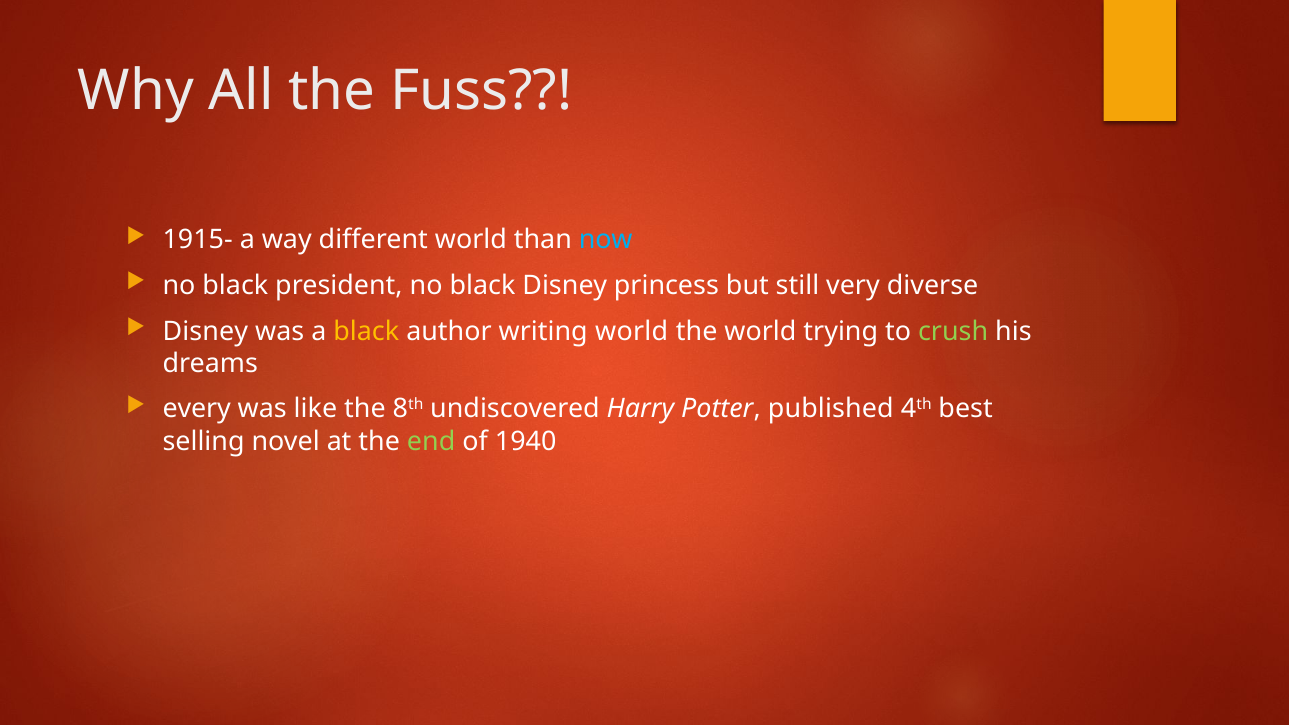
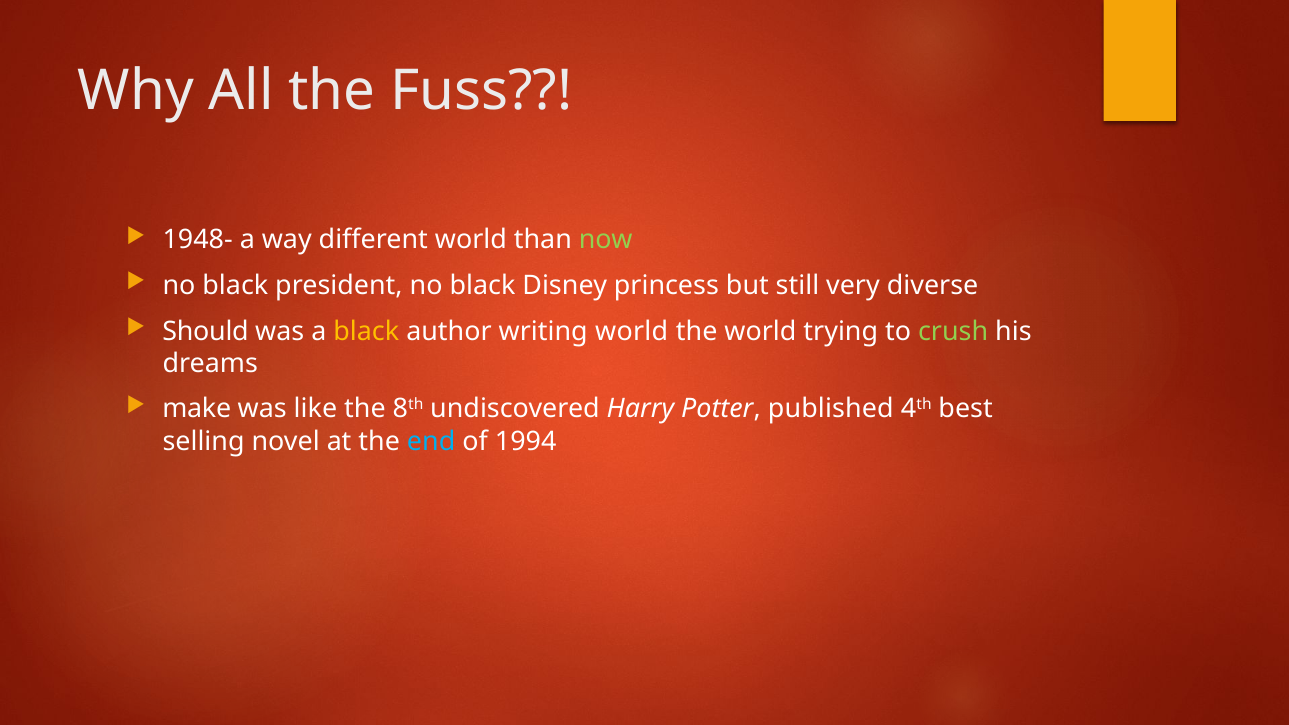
1915-: 1915- -> 1948-
now colour: light blue -> light green
Disney at (205, 331): Disney -> Should
every: every -> make
end colour: light green -> light blue
1940: 1940 -> 1994
